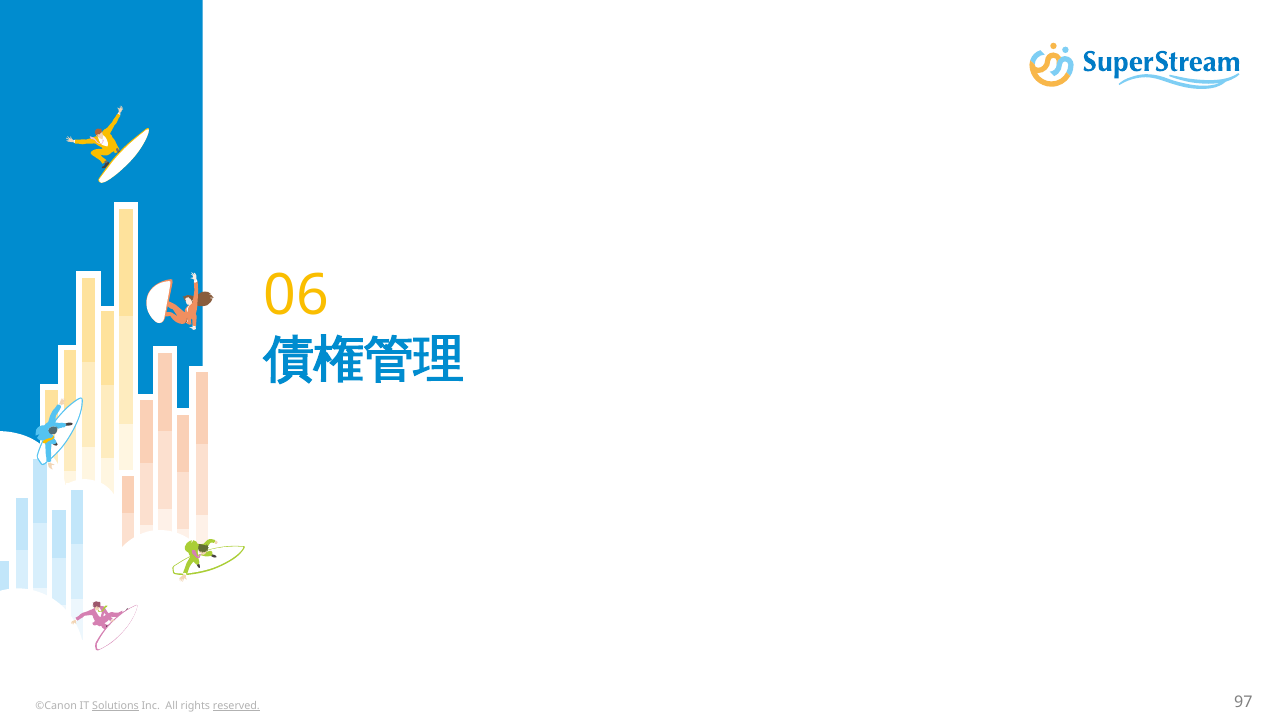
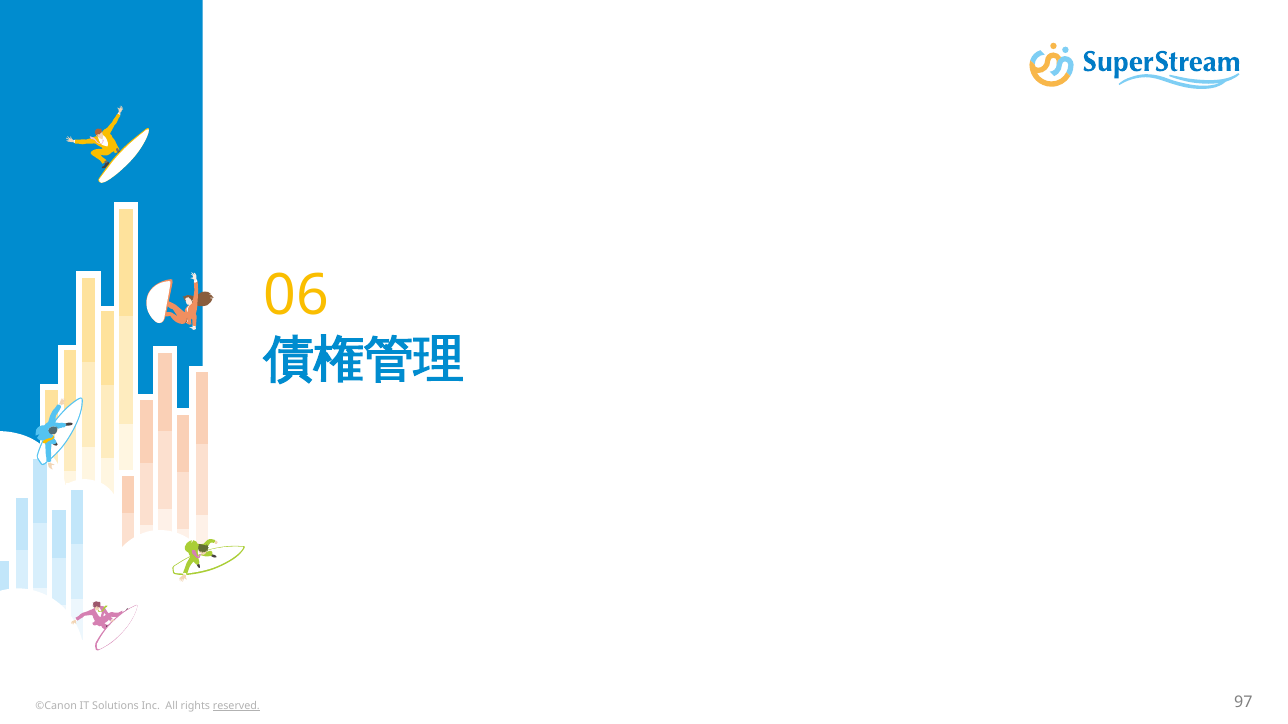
Solutions underline: present -> none
